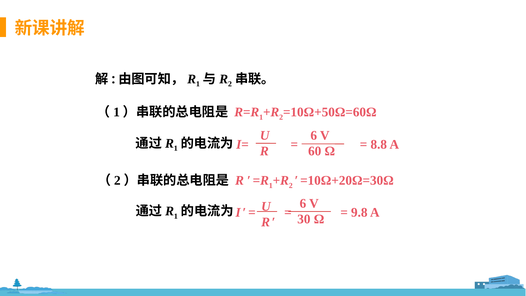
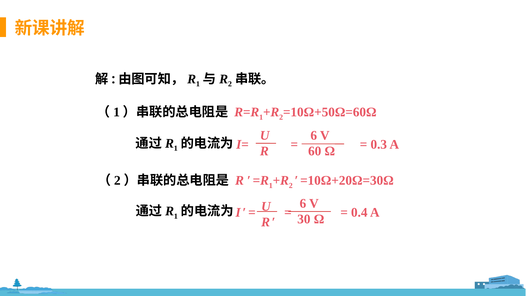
8.8: 8.8 -> 0.3
9.8: 9.8 -> 0.4
